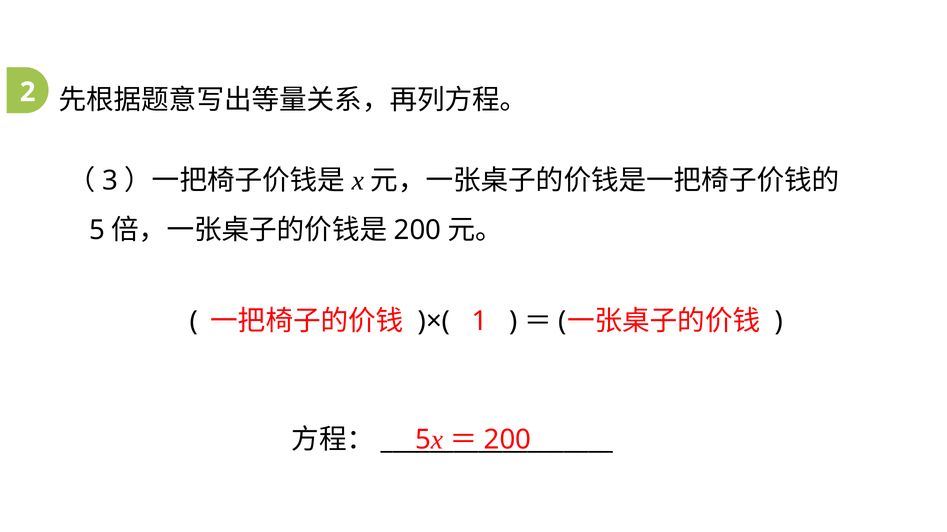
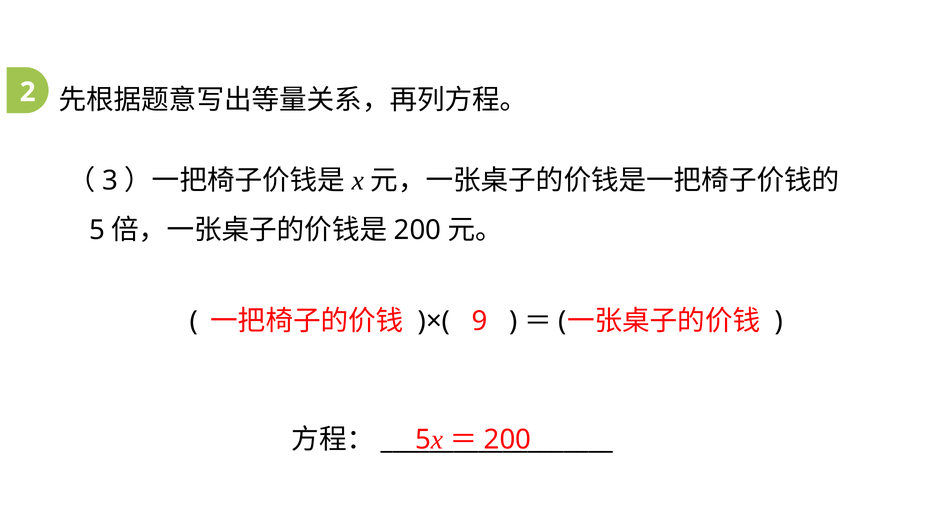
1: 1 -> 9
